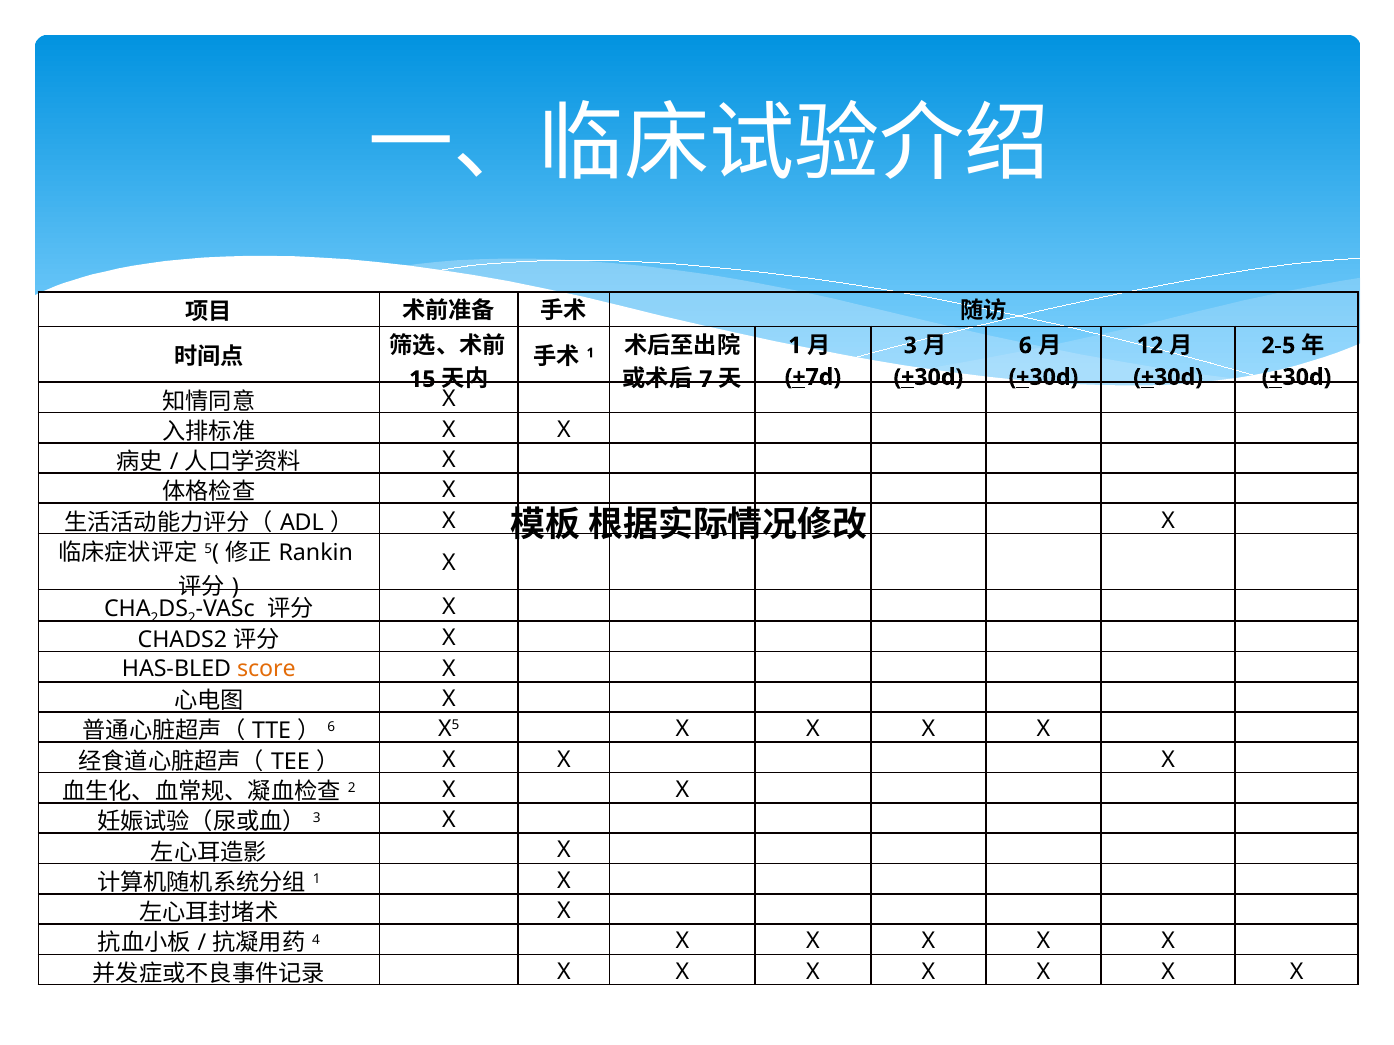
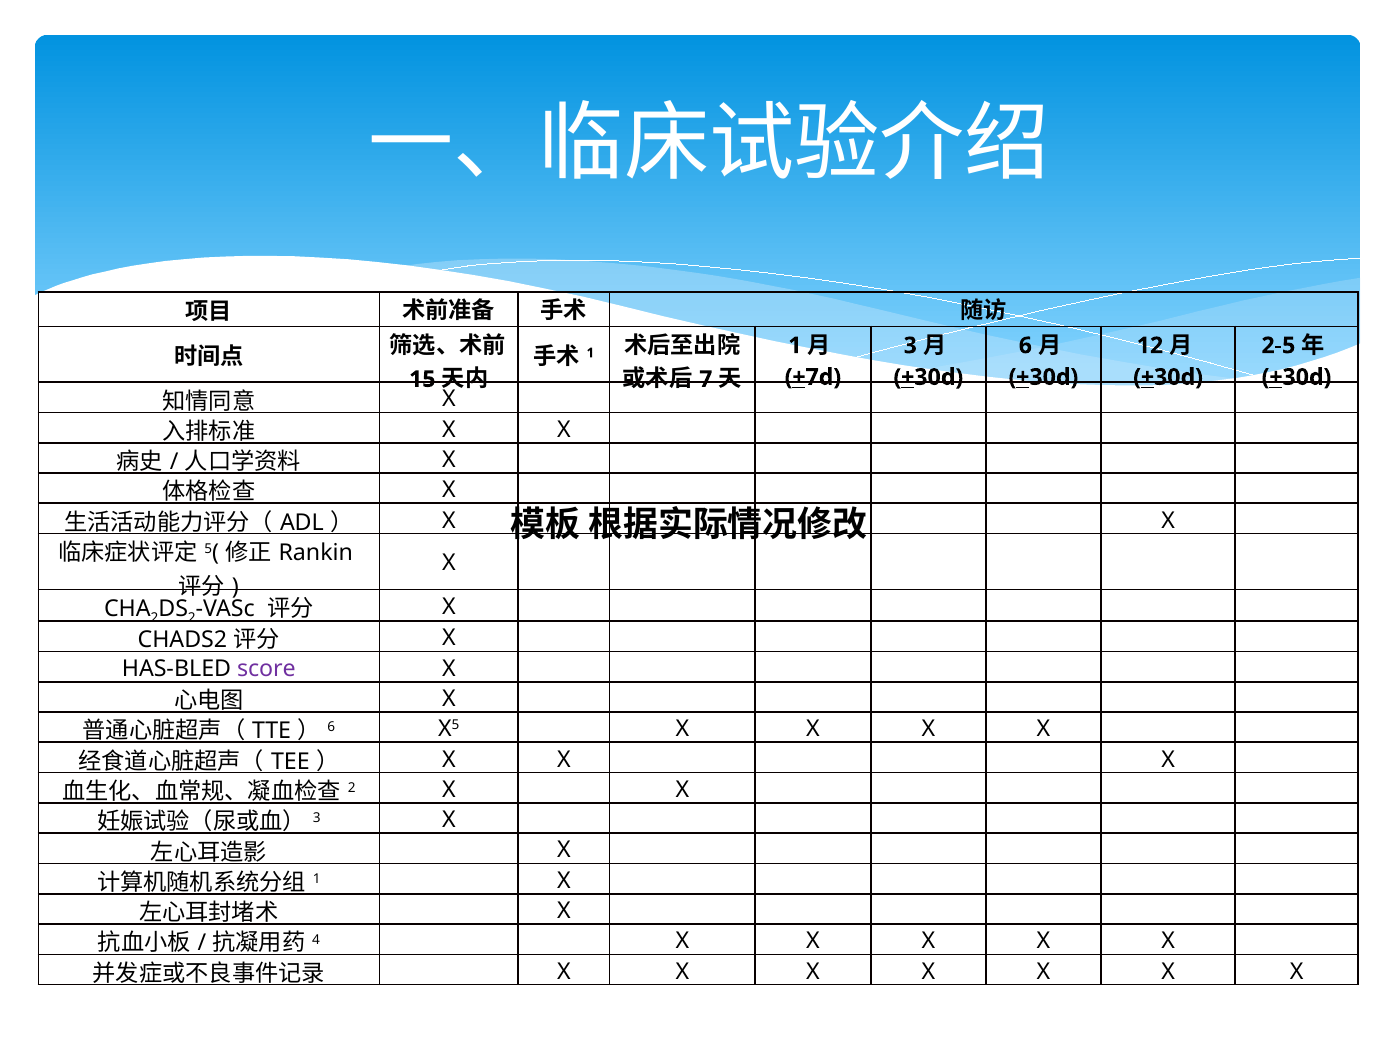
score colour: orange -> purple
